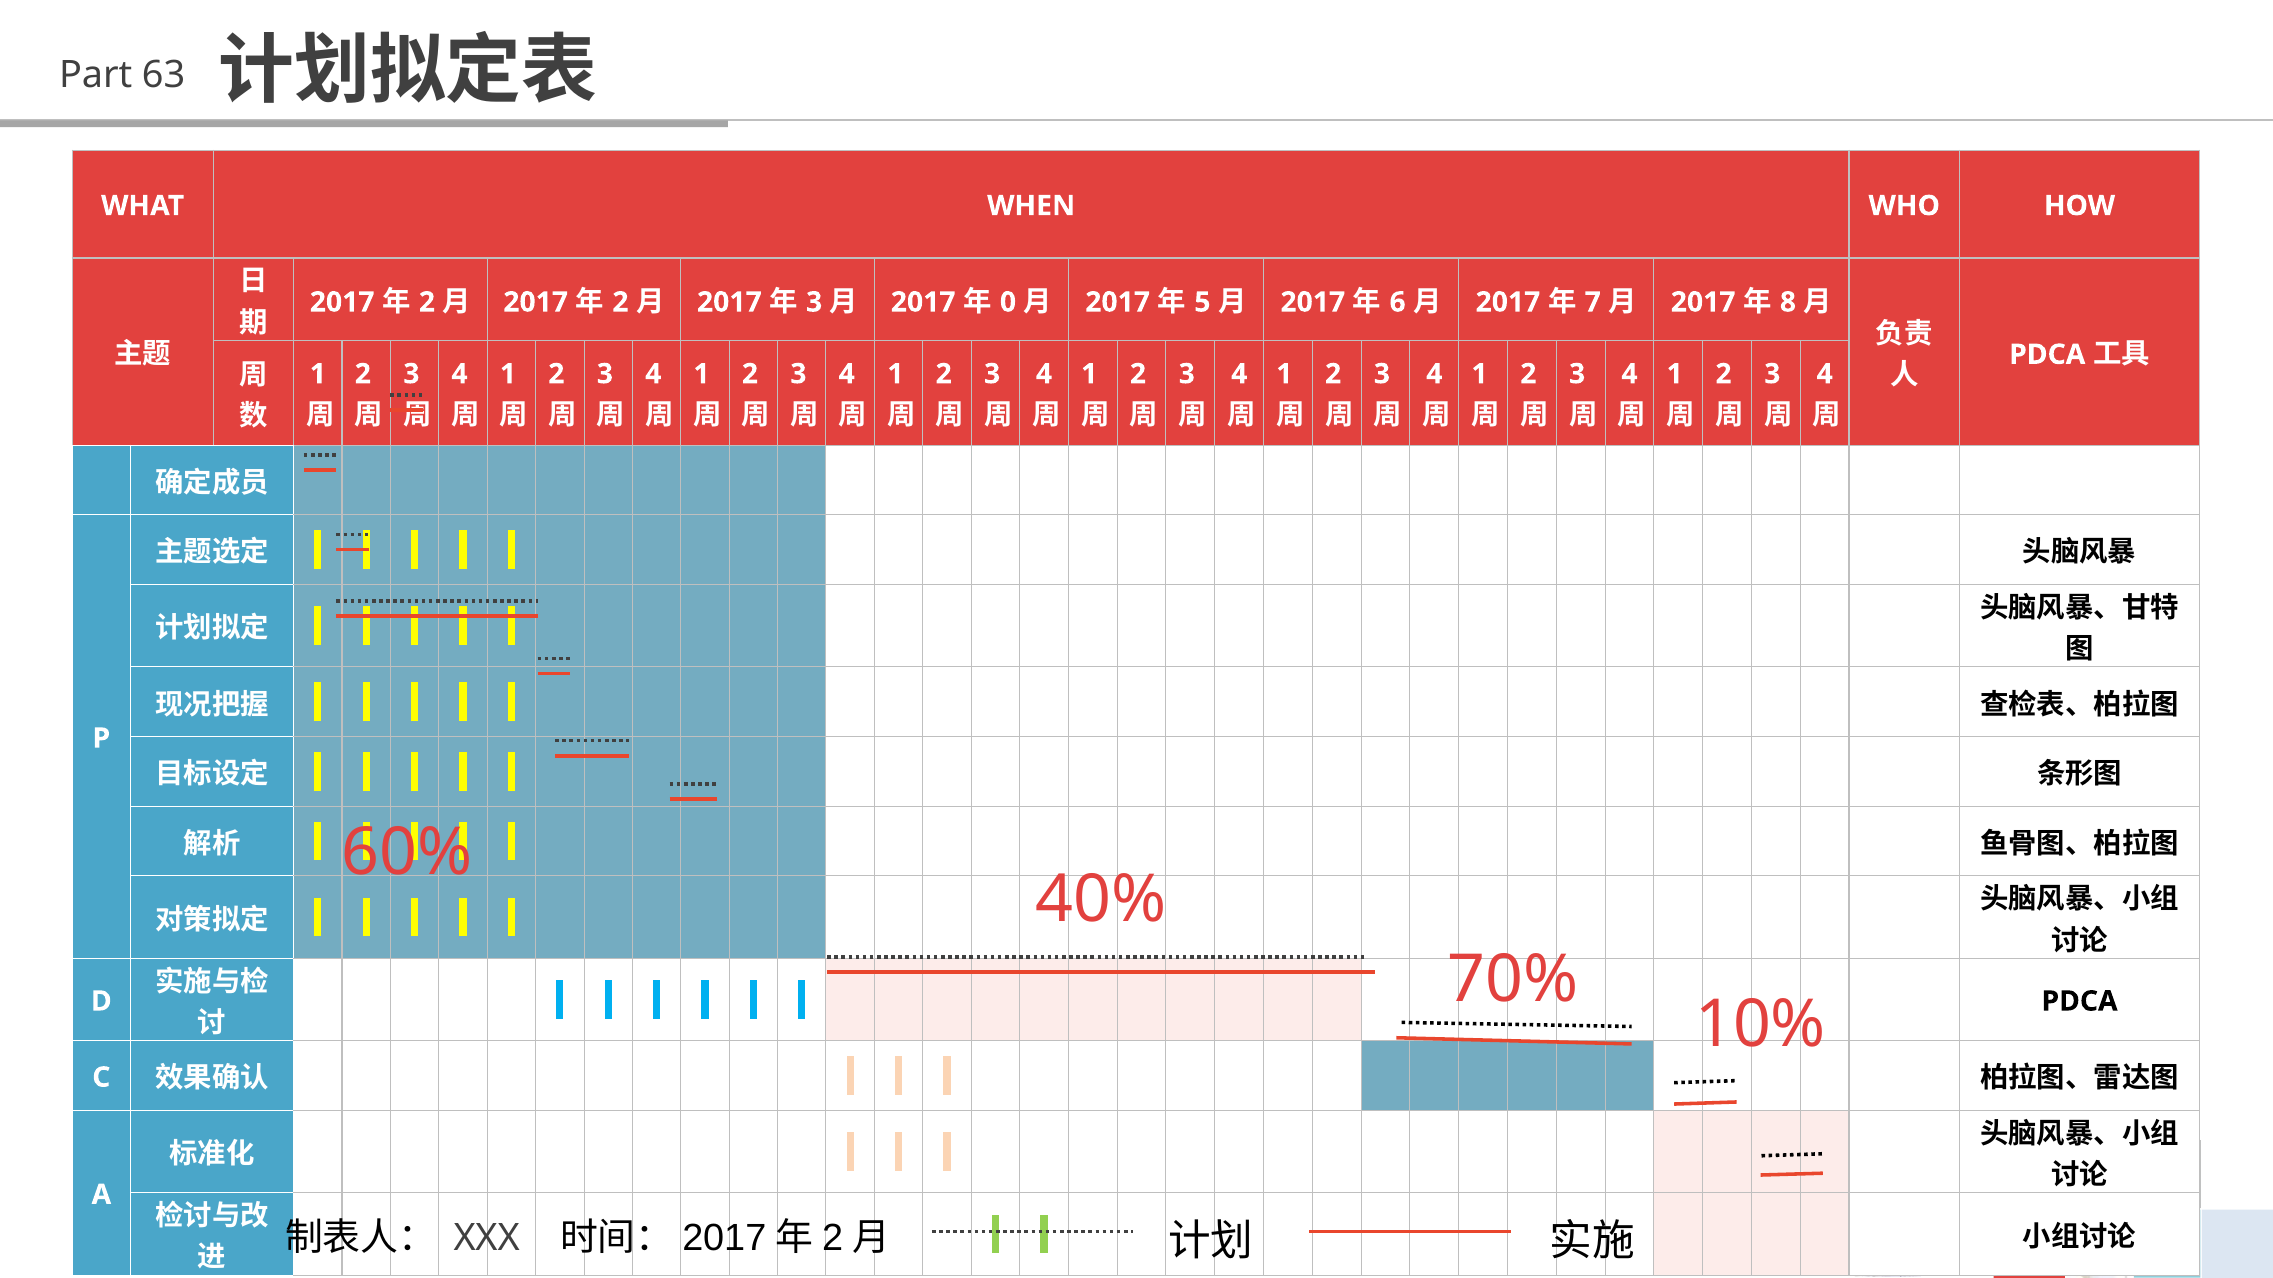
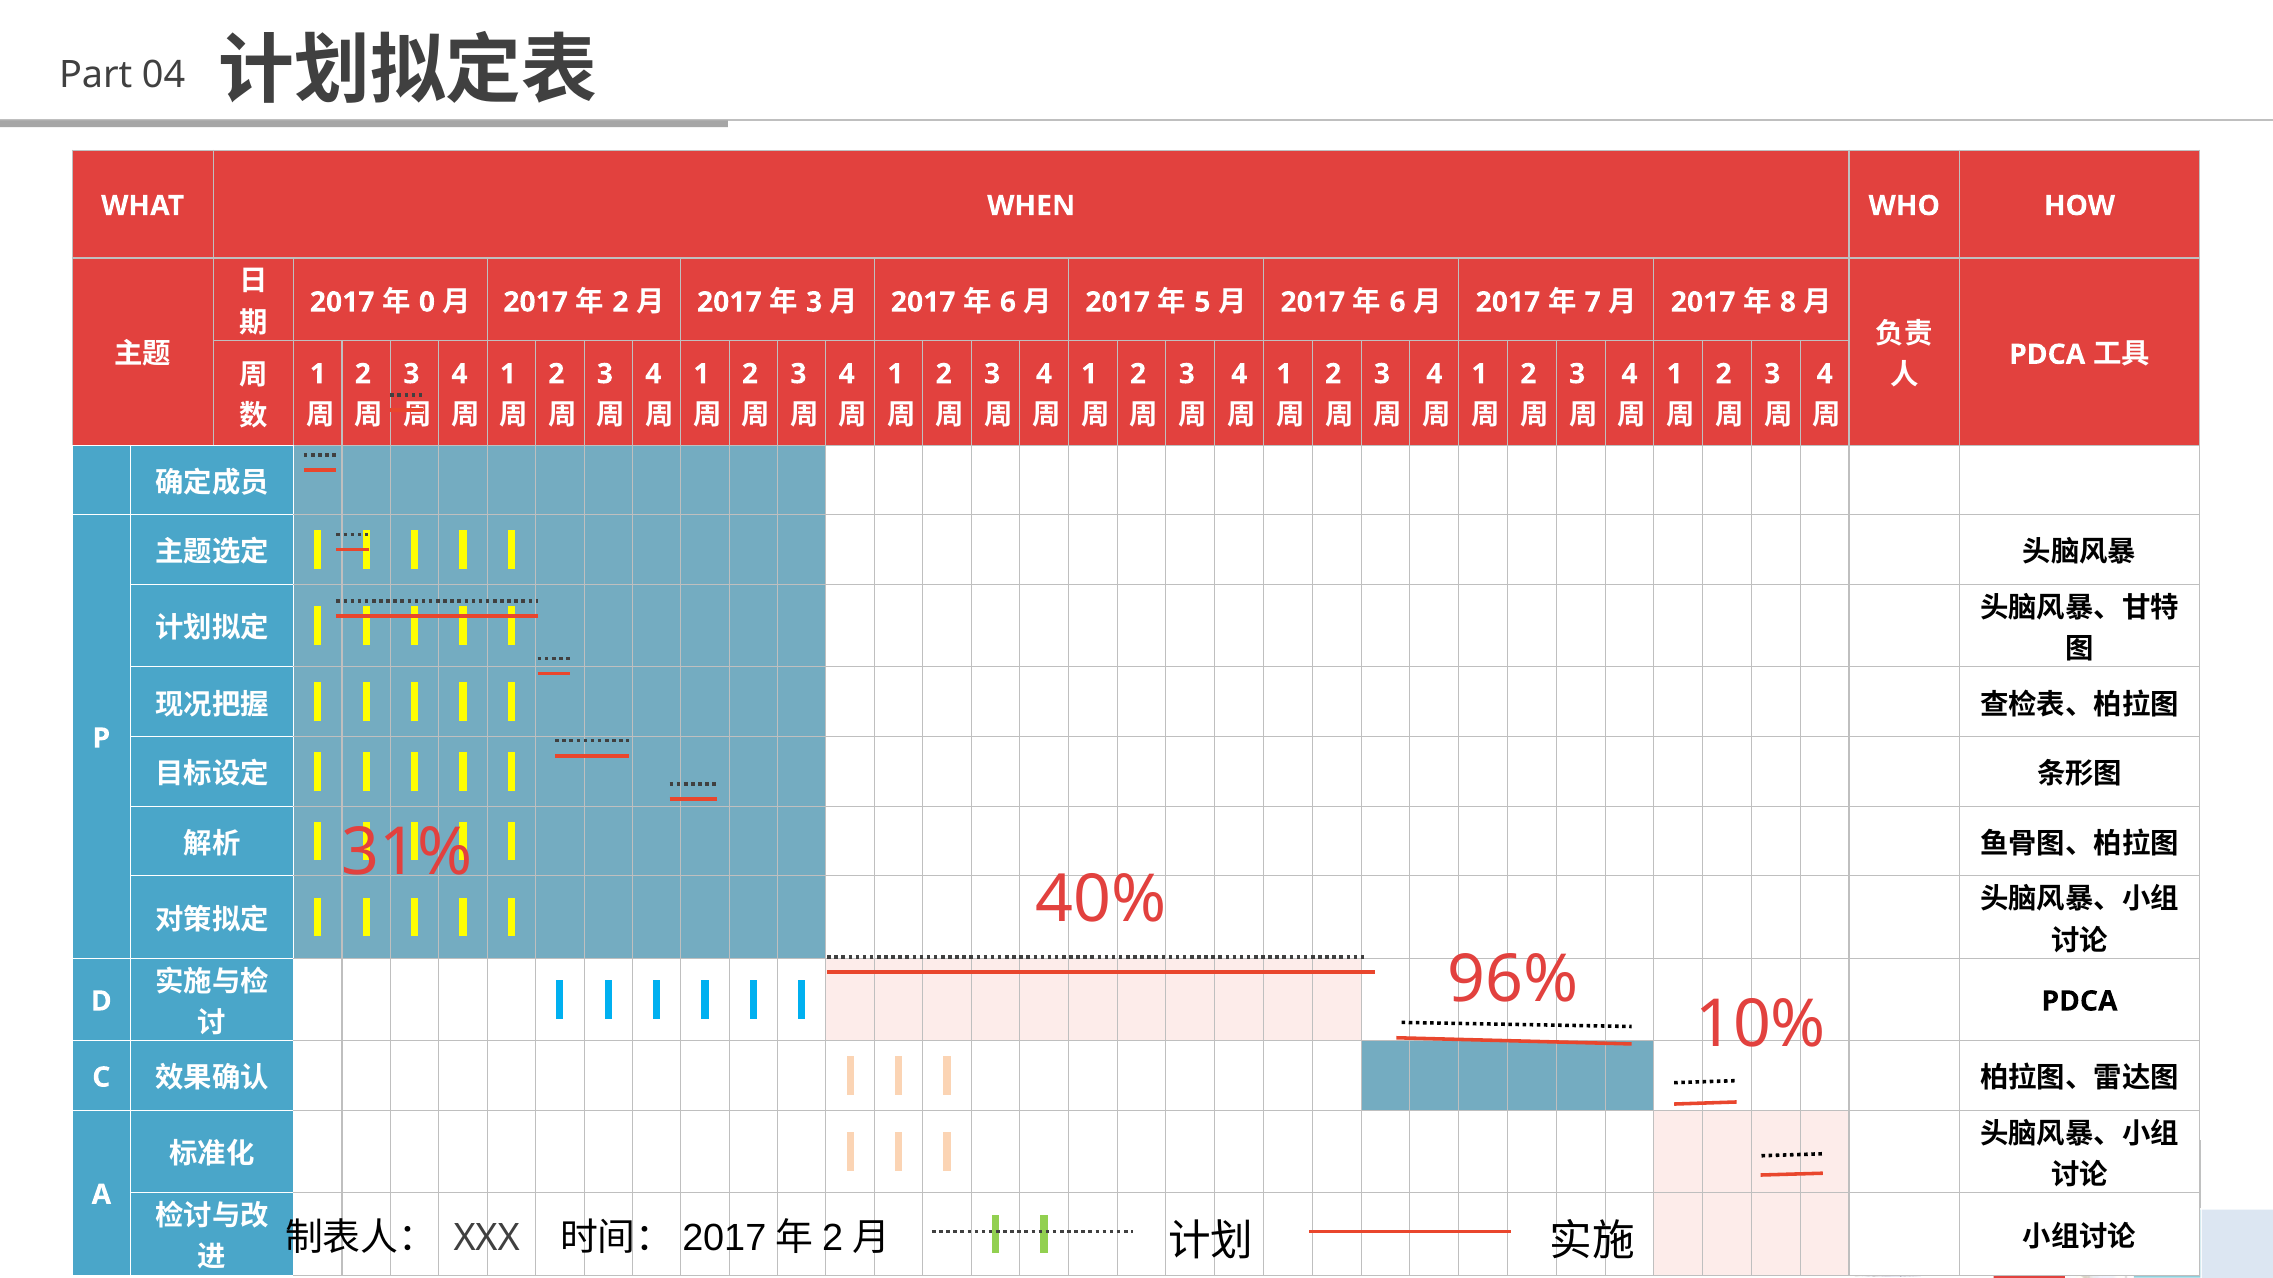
63: 63 -> 04
2 at (427, 302): 2 -> 0
0 at (1008, 302): 0 -> 6
60%: 60% -> 31%
70%: 70% -> 96%
